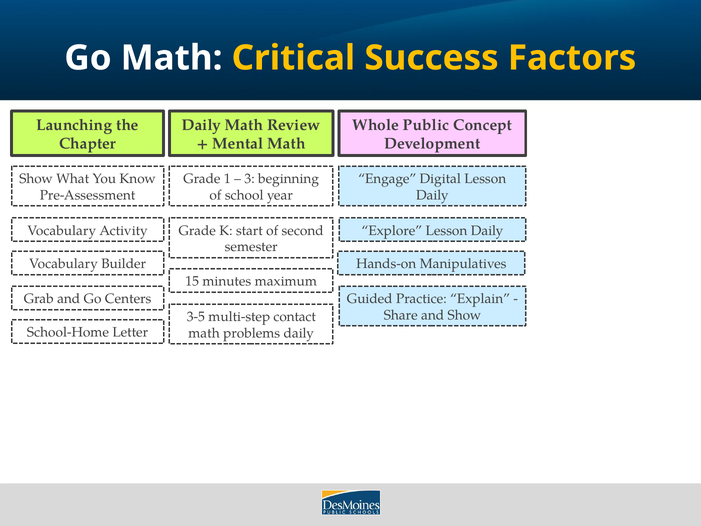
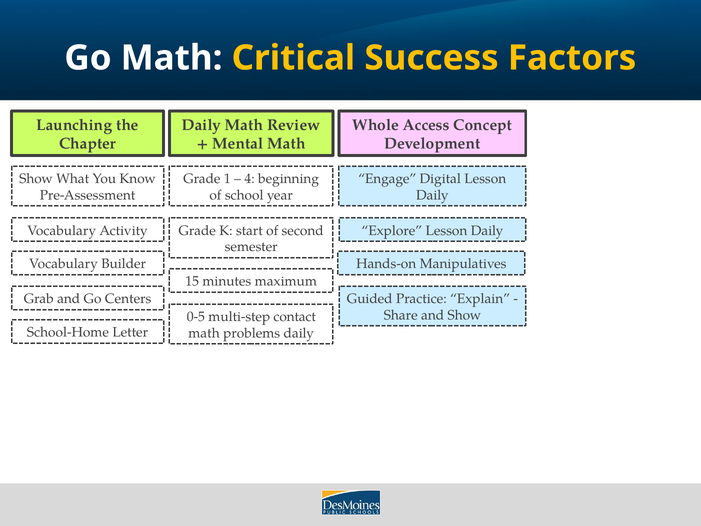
Public: Public -> Access
3: 3 -> 4
3-5: 3-5 -> 0-5
